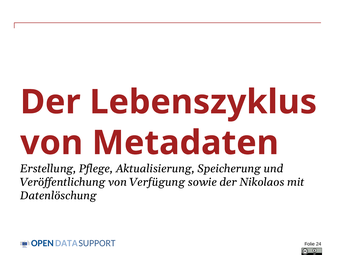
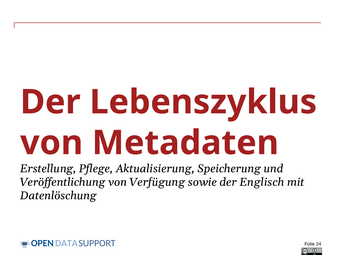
Nikolaos: Nikolaos -> Englisch
